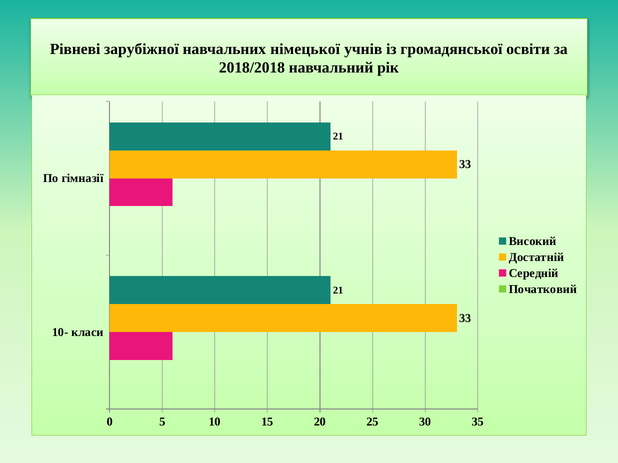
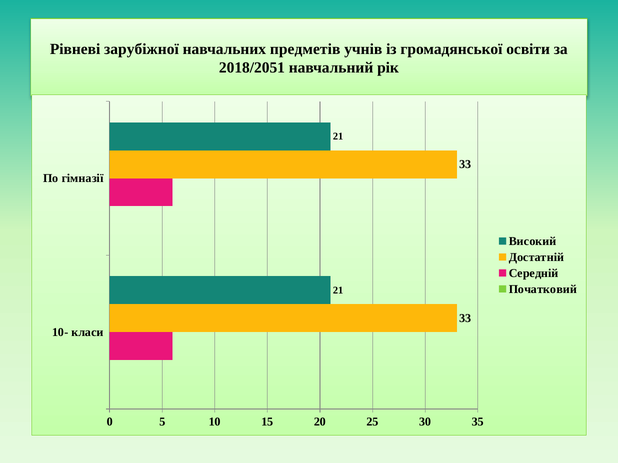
німецької: німецької -> предметів
2018/2018: 2018/2018 -> 2018/2051
